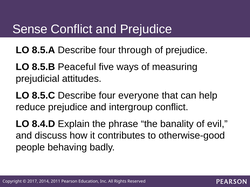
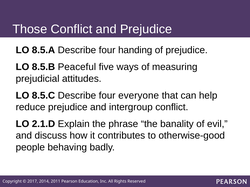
Sense: Sense -> Those
through: through -> handing
8.4.D: 8.4.D -> 2.1.D
